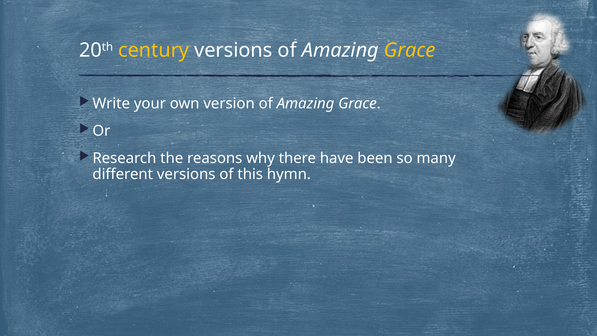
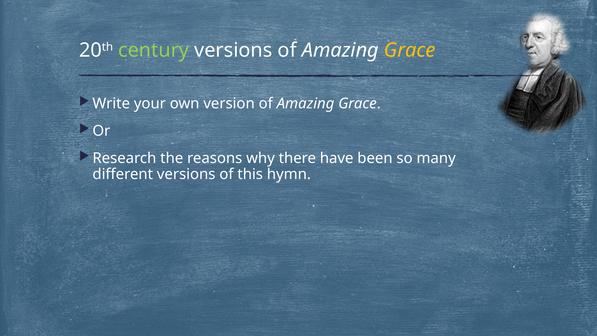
century colour: yellow -> light green
